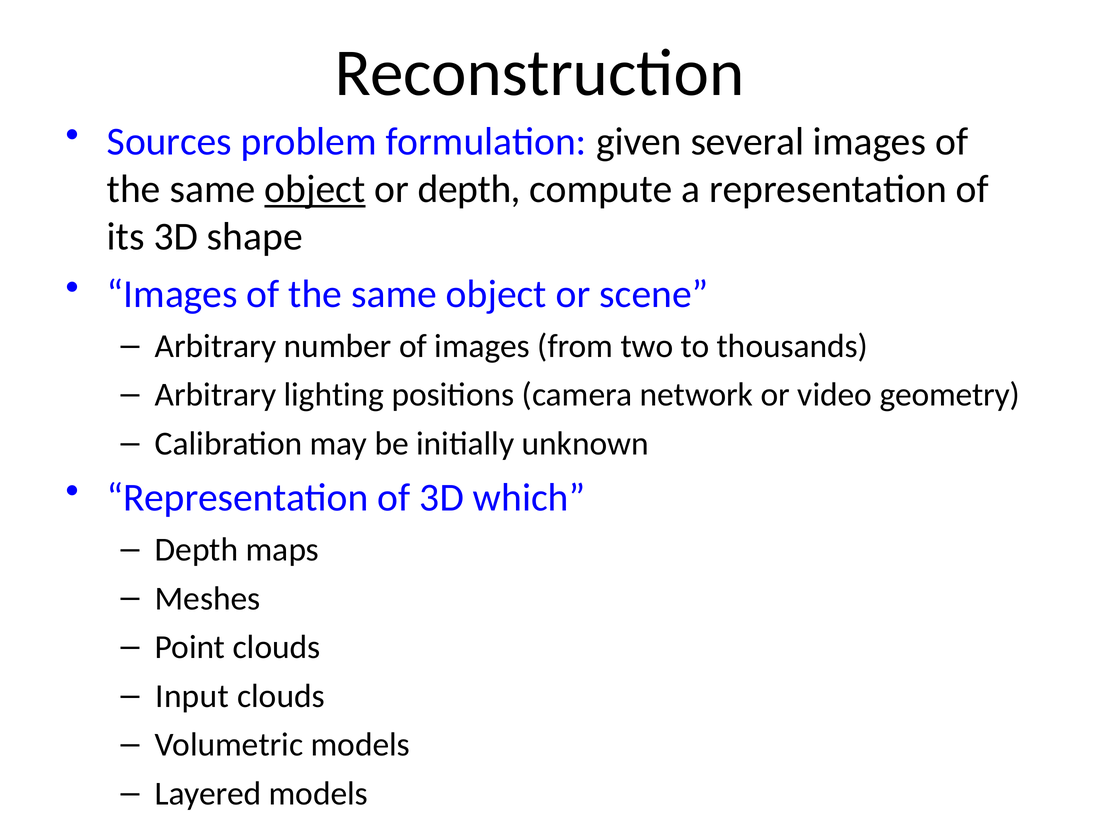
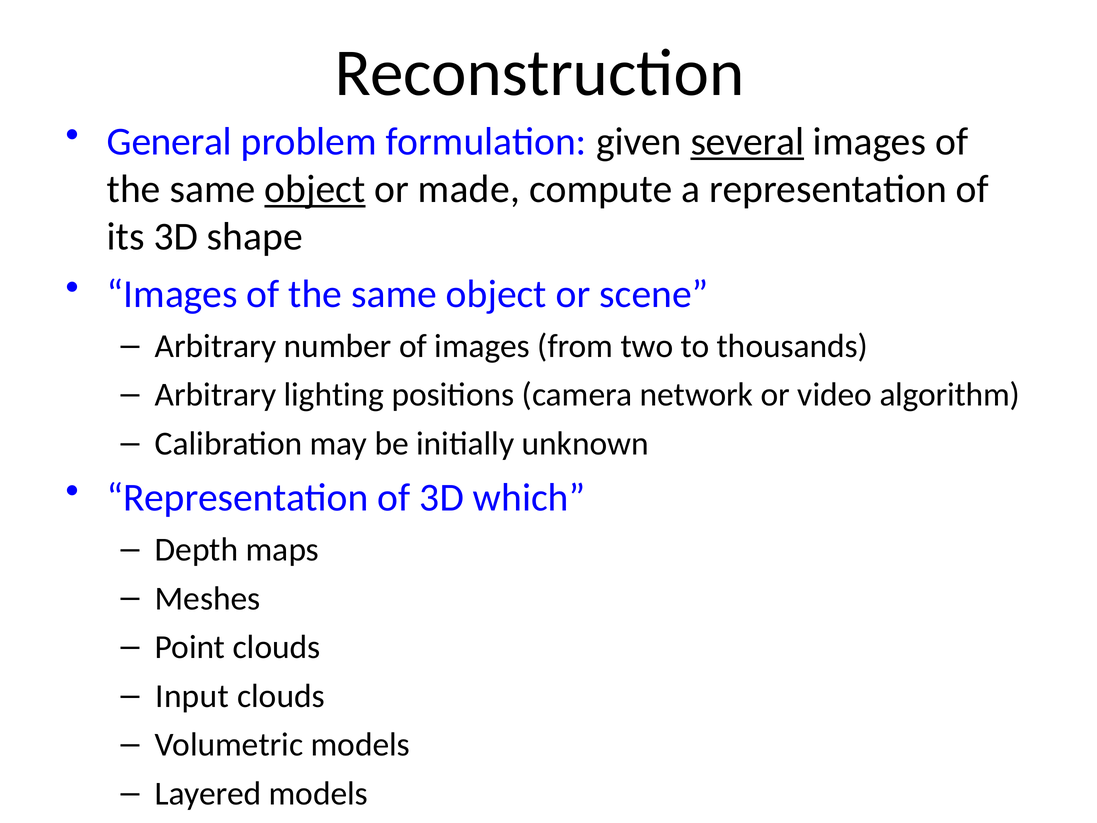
Sources: Sources -> General
several underline: none -> present
or depth: depth -> made
geometry: geometry -> algorithm
